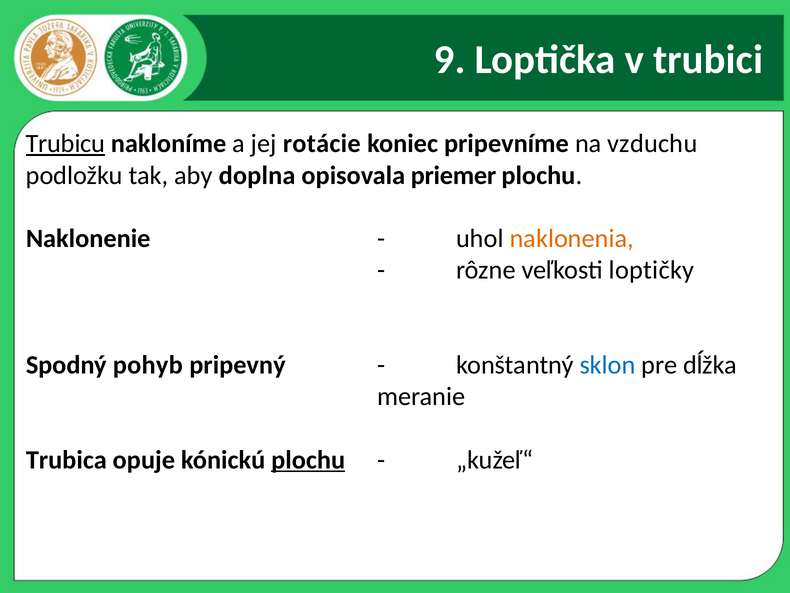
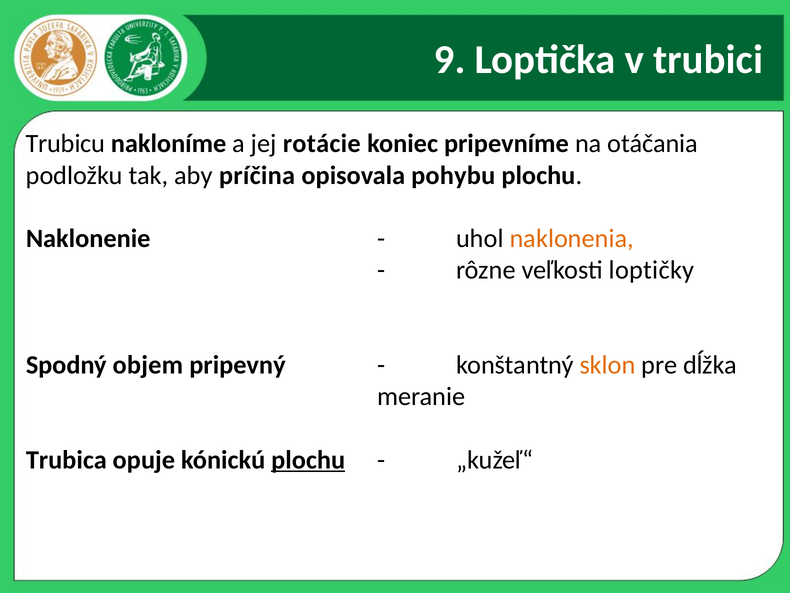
Trubicu underline: present -> none
vzduchu: vzduchu -> otáčania
doplna: doplna -> príčina
priemer: priemer -> pohybu
pohyb: pohyb -> objem
sklon colour: blue -> orange
